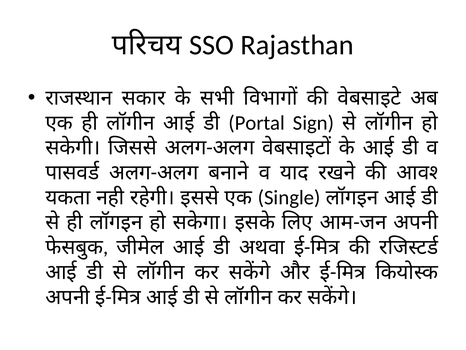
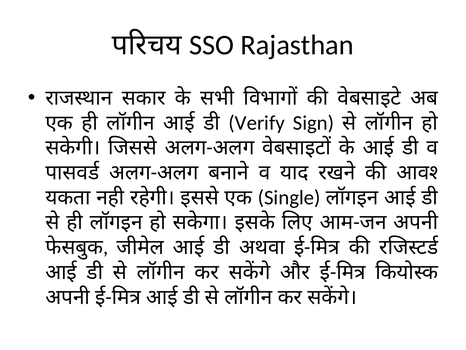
Portal: Portal -> Verify
